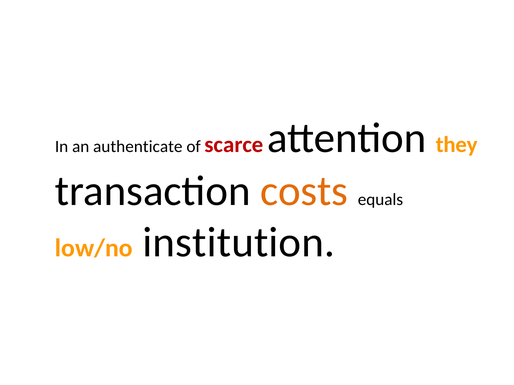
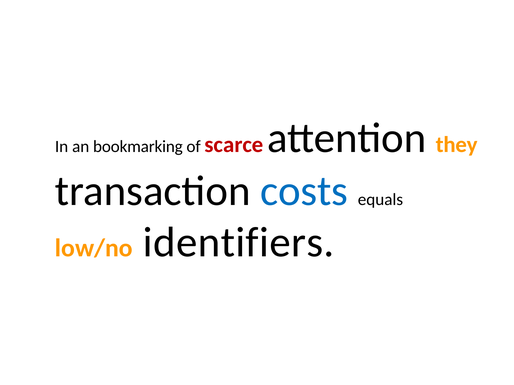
authenticate: authenticate -> bookmarking
costs colour: orange -> blue
institution: institution -> identifiers
